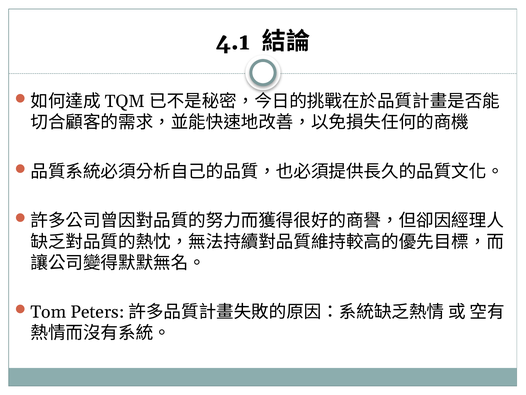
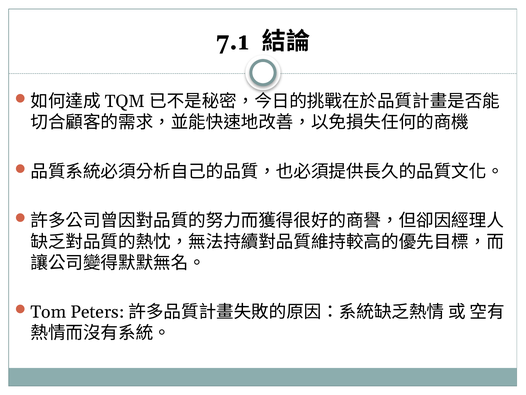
4.1: 4.1 -> 7.1
